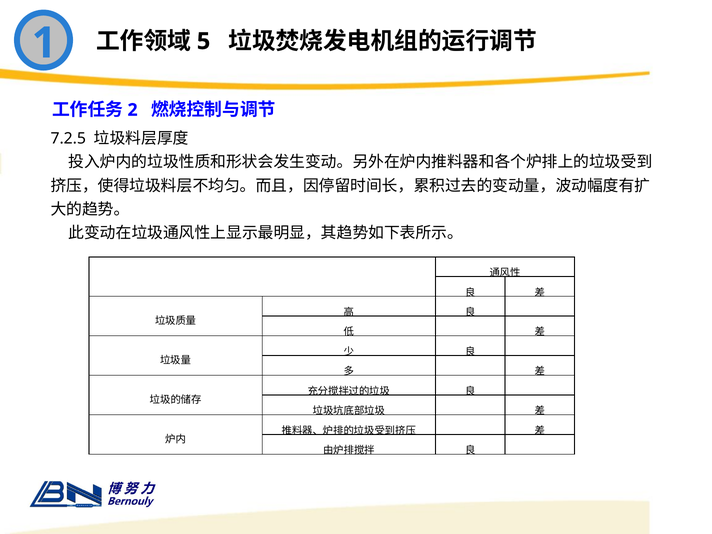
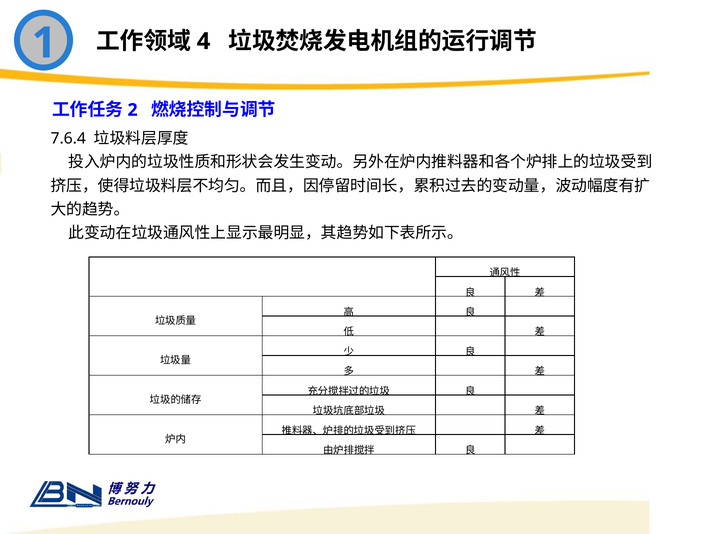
5: 5 -> 4
7.2.5: 7.2.5 -> 7.6.4
